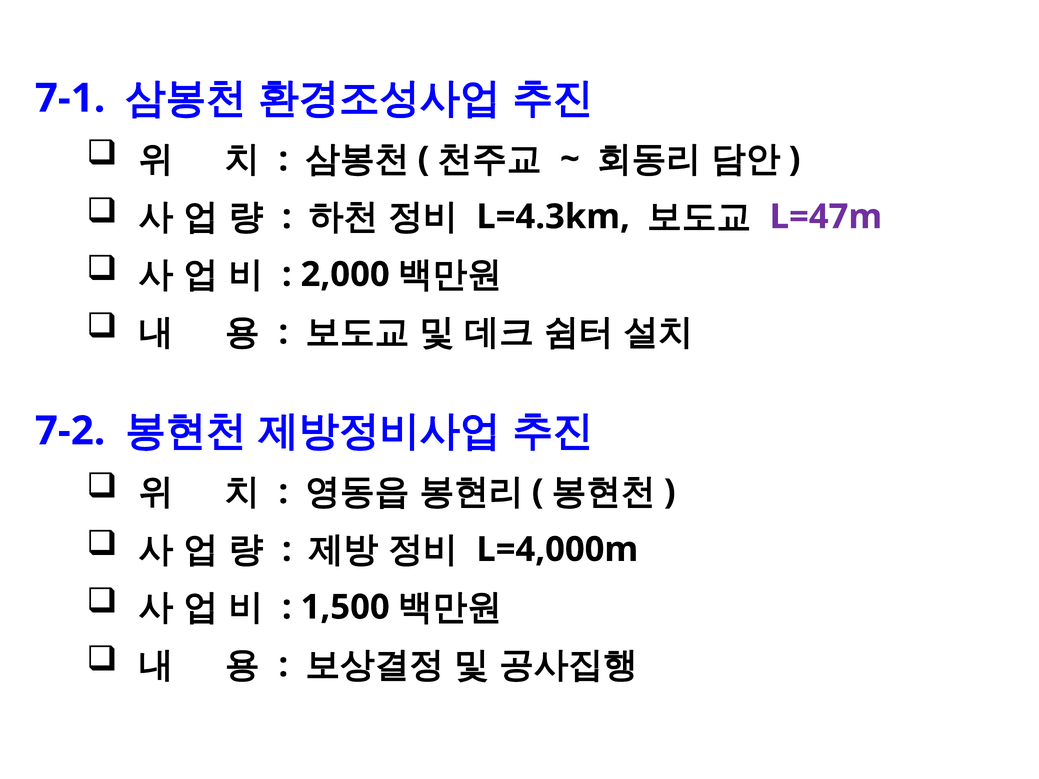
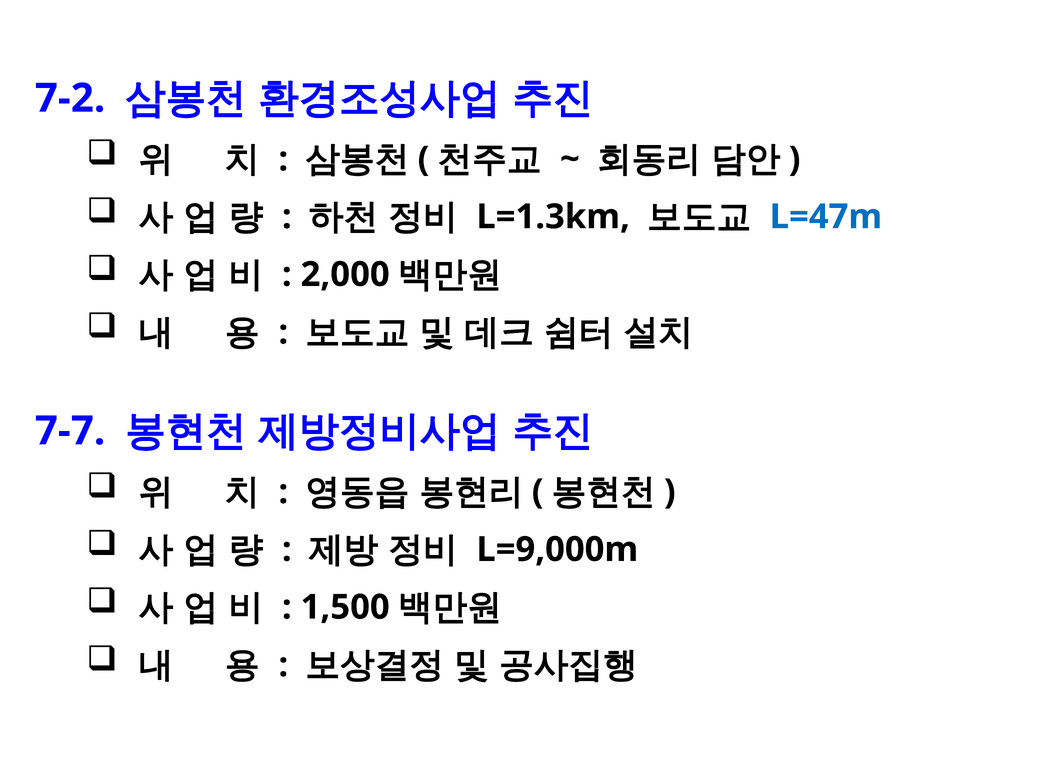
7-1: 7-1 -> 7-2
L=4.3km: L=4.3km -> L=1.3km
L=47m colour: purple -> blue
7-2: 7-2 -> 7-7
L=4,000m: L=4,000m -> L=9,000m
